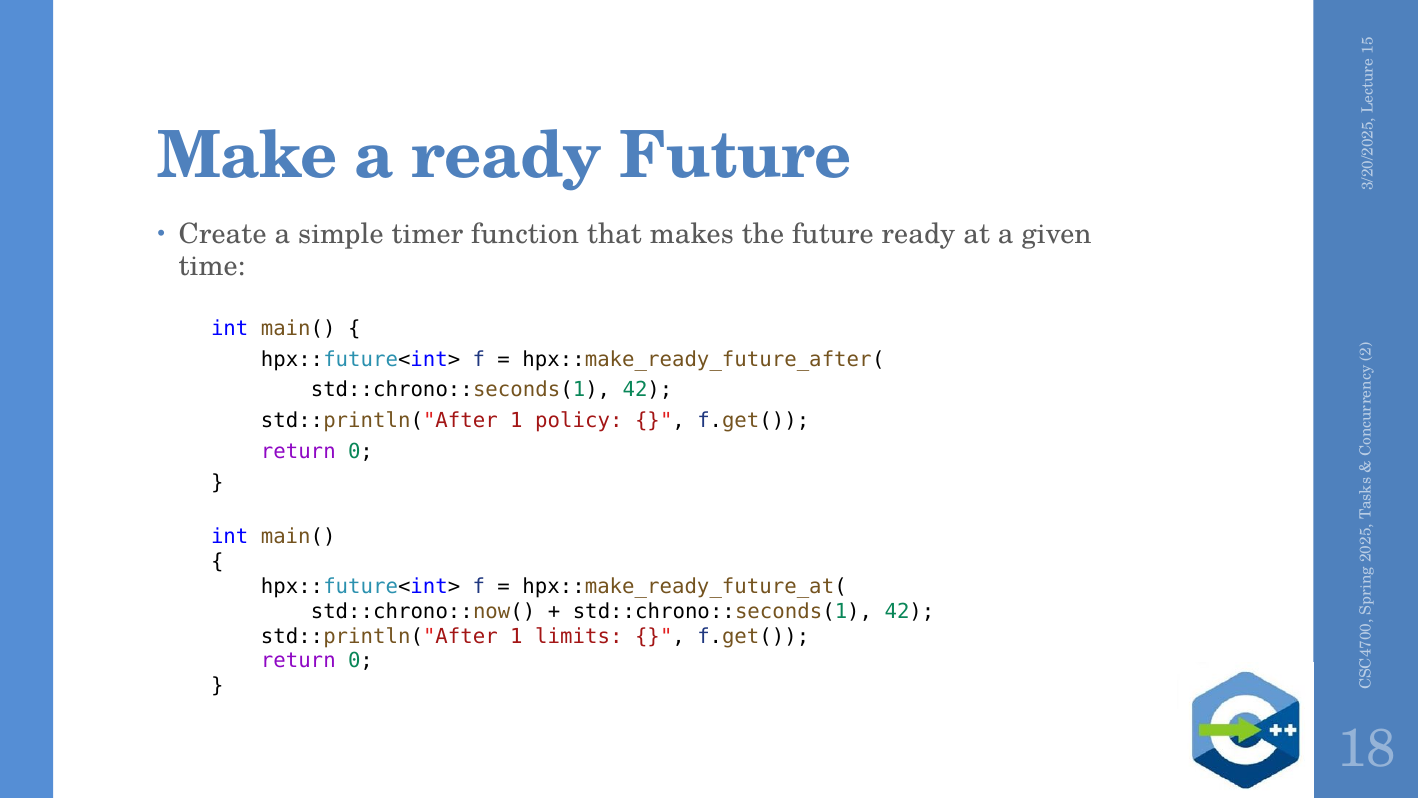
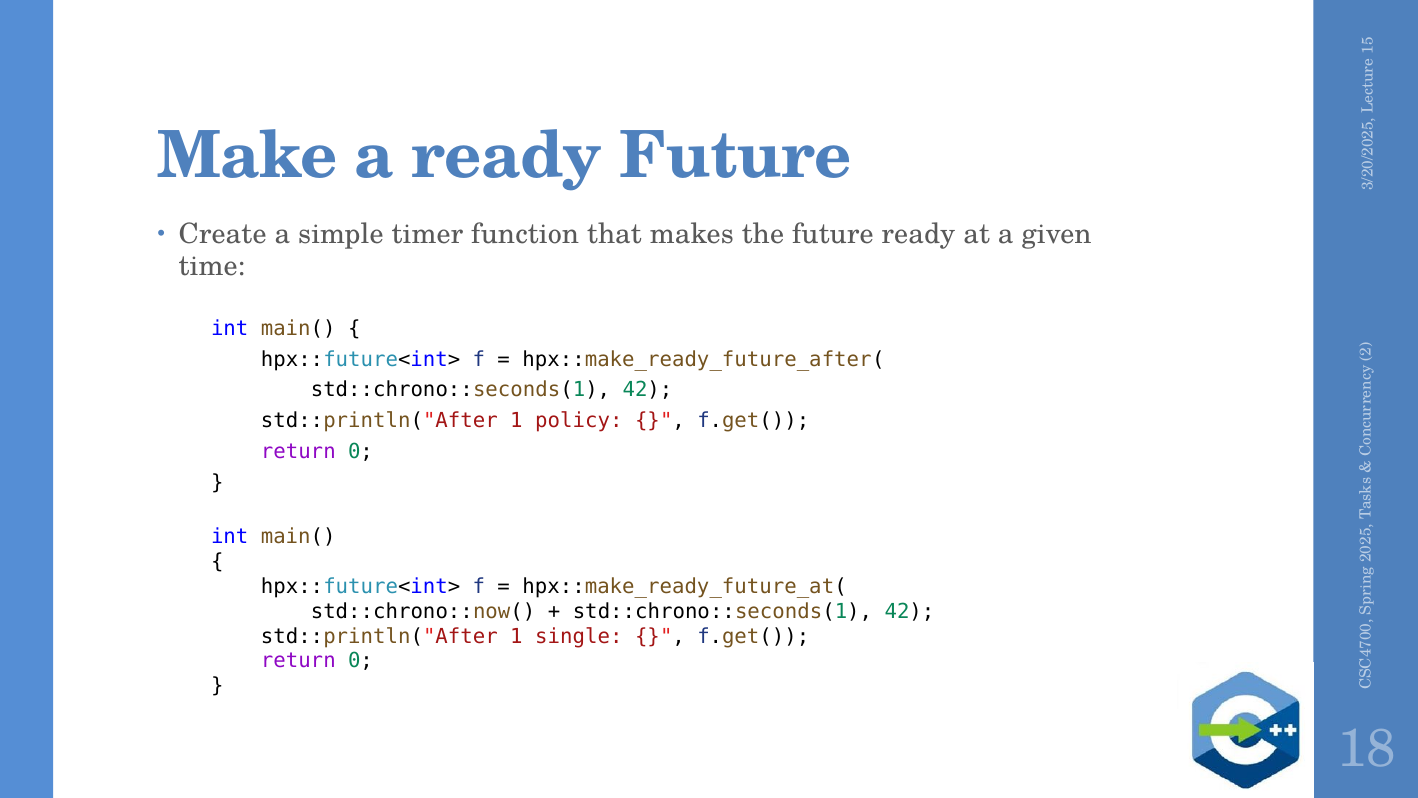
limits: limits -> single
